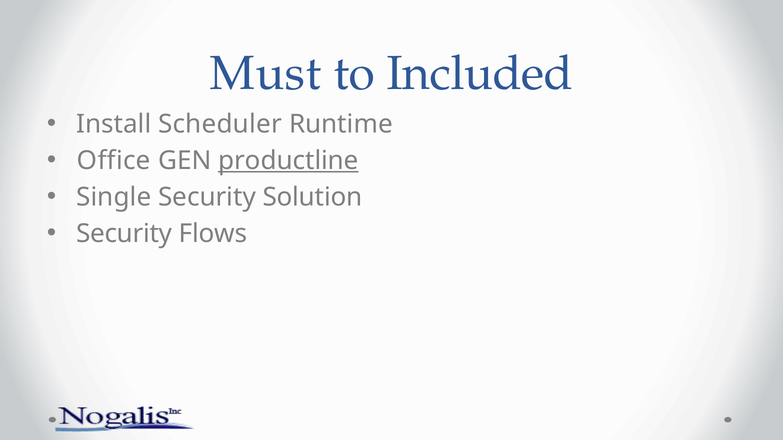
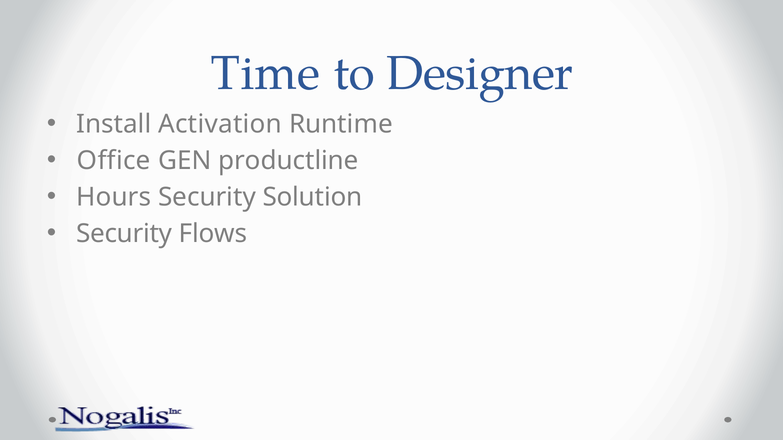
Must: Must -> Time
Included: Included -> Designer
Scheduler: Scheduler -> Activation
productline underline: present -> none
Single: Single -> Hours
